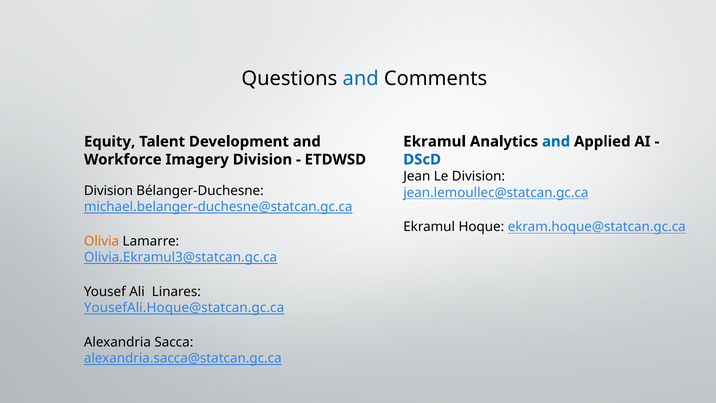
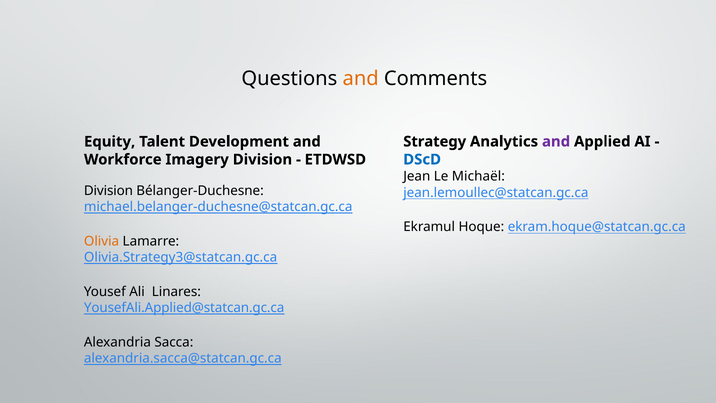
and at (361, 78) colour: blue -> orange
Ekramul at (435, 141): Ekramul -> Strategy
and at (556, 141) colour: blue -> purple
Le Division: Division -> Michaël
Olivia.Ekramul3@statcan.gc.ca: Olivia.Ekramul3@statcan.gc.ca -> Olivia.Strategy3@statcan.gc.ca
YousefAli.Hoque@statcan.gc.ca: YousefAli.Hoque@statcan.gc.ca -> YousefAli.Applied@statcan.gc.ca
